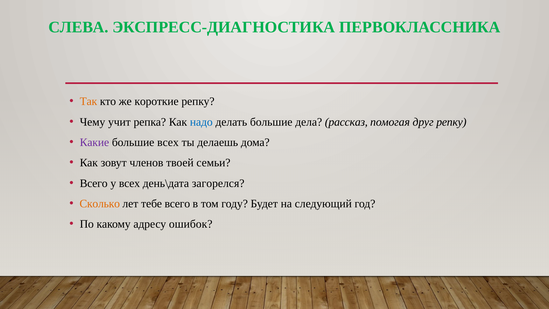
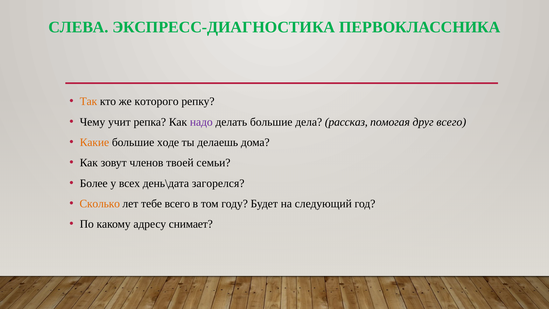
короткие: короткие -> которого
надо colour: blue -> purple
друг репку: репку -> всего
Какие colour: purple -> orange
большие всех: всех -> ходе
Всего at (94, 183): Всего -> Более
ошибок: ошибок -> снимает
